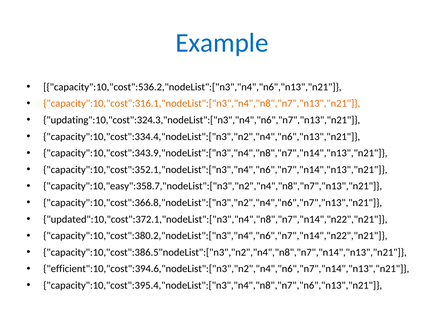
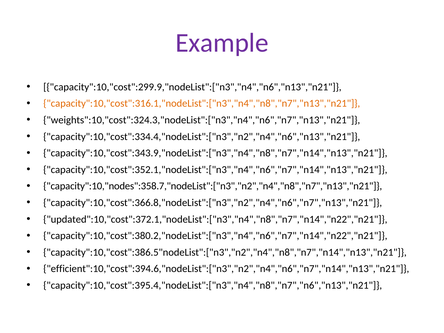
Example colour: blue -> purple
capacity":10,"cost":536.2,"nodeList":["n3","n4","n6","n13","n21: capacity":10,"cost":536.2,"nodeList":["n3","n4","n6","n13","n21 -> capacity":10,"cost":299.9,"nodeList":["n3","n4","n6","n13","n21
updating":10,"cost":324.3,"nodeList":["n3","n4","n6","n7","n13","n21: updating":10,"cost":324.3,"nodeList":["n3","n4","n6","n7","n13","n21 -> weights":10,"cost":324.3,"nodeList":["n3","n4","n6","n7","n13","n21
capacity":10,"easy":358.7,"nodeList":["n3","n2","n4","n8","n7","n13","n21: capacity":10,"easy":358.7,"nodeList":["n3","n2","n4","n8","n7","n13","n21 -> capacity":10,"nodes":358.7,"nodeList":["n3","n2","n4","n8","n7","n13","n21
